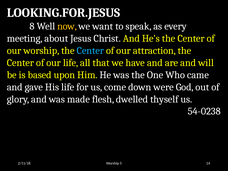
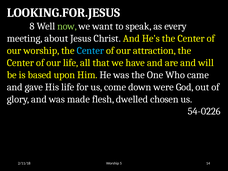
now colour: yellow -> light green
thyself: thyself -> chosen
54-0238: 54-0238 -> 54-0226
